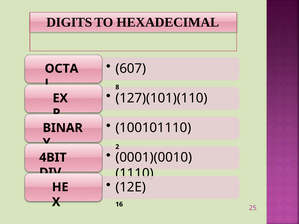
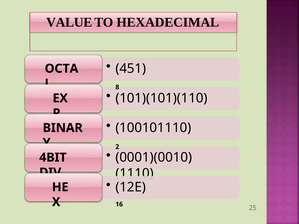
DIGITS: DIGITS -> VALUE
607: 607 -> 451
127)(101)(110: 127)(101)(110 -> 101)(101)(110
